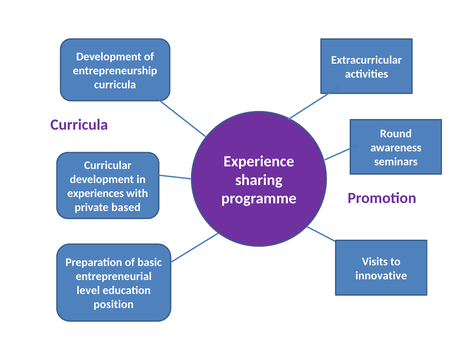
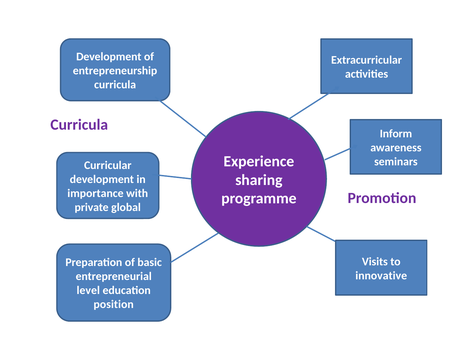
Round: Round -> Inform
experiences: experiences -> importance
based: based -> global
